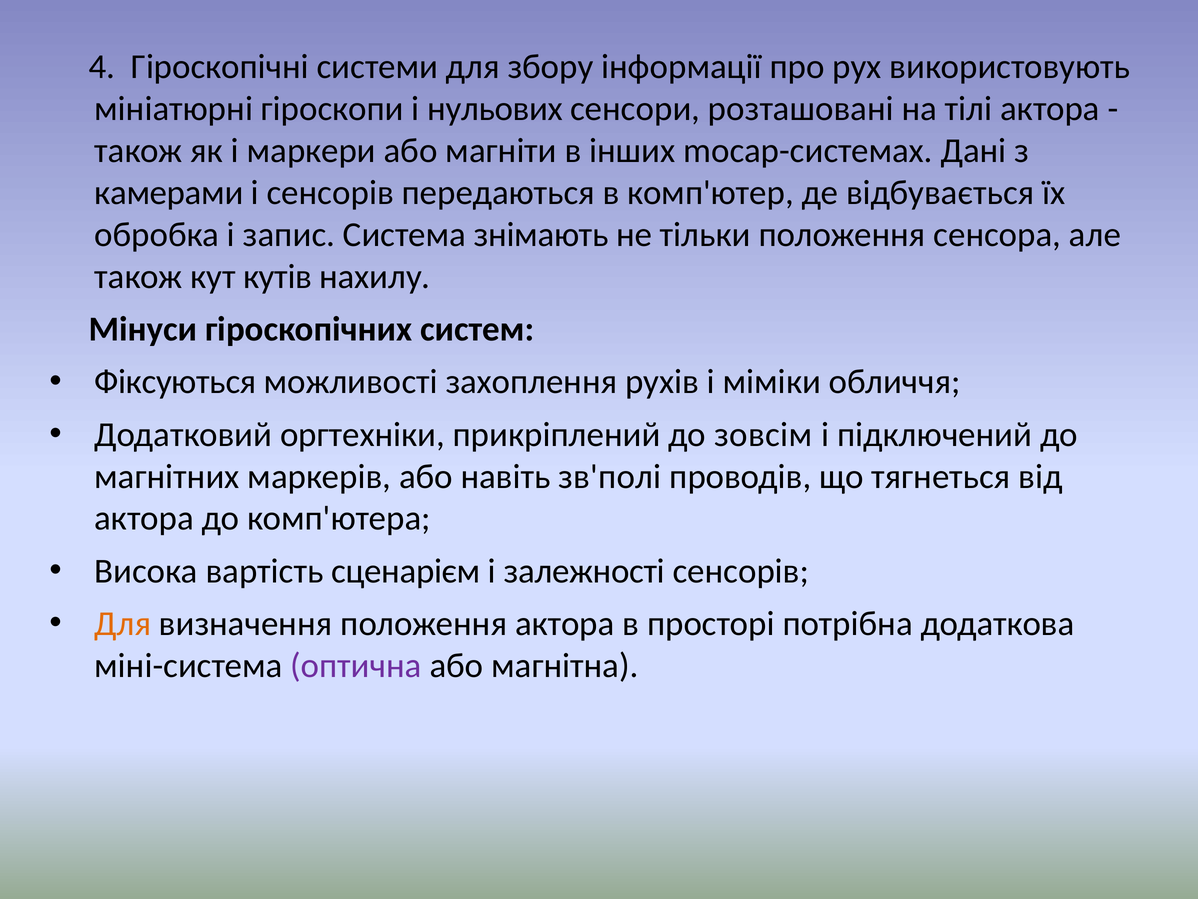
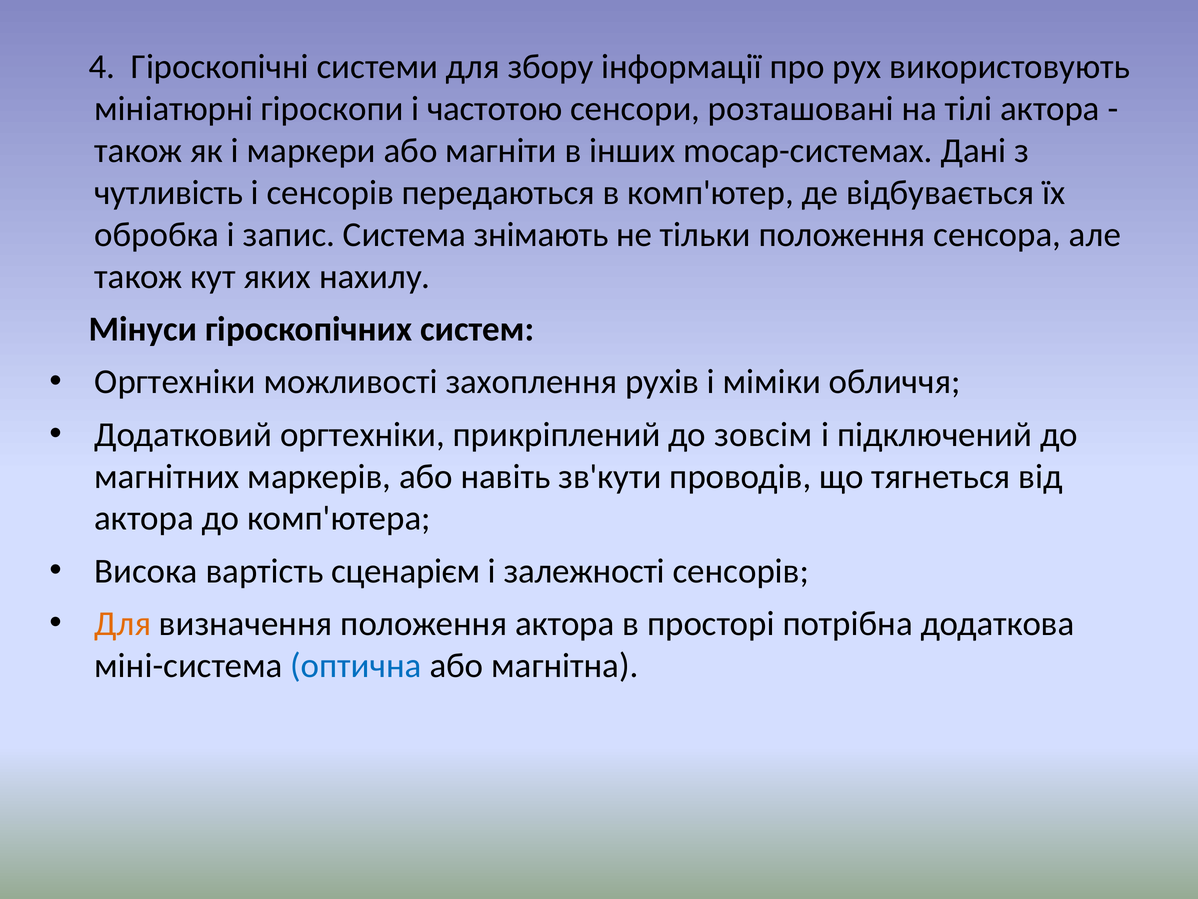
нульових: нульових -> частотою
камерами: камерами -> чутливість
кутів: кутів -> яких
Фіксуються at (175, 382): Фіксуються -> Оргтехніки
зв'полі: зв'полі -> зв'кути
оптична colour: purple -> blue
